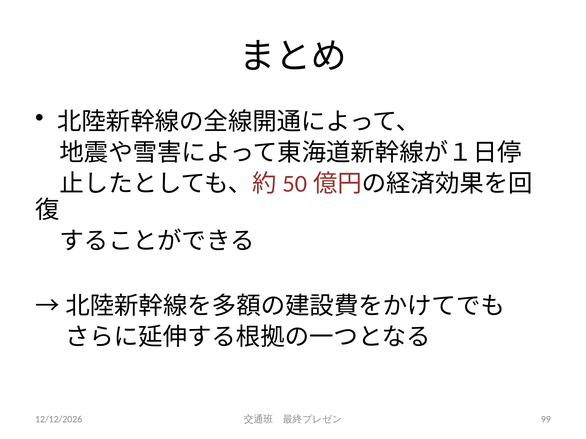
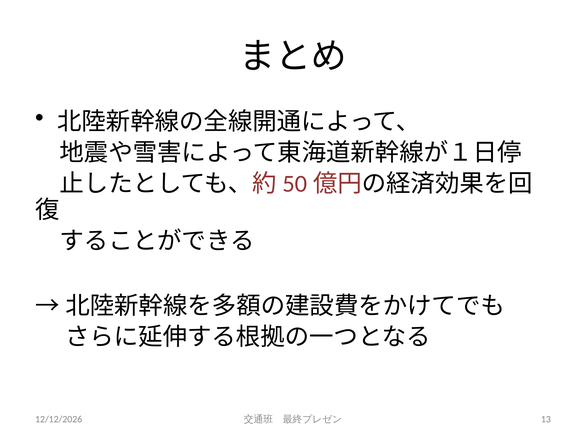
99: 99 -> 13
